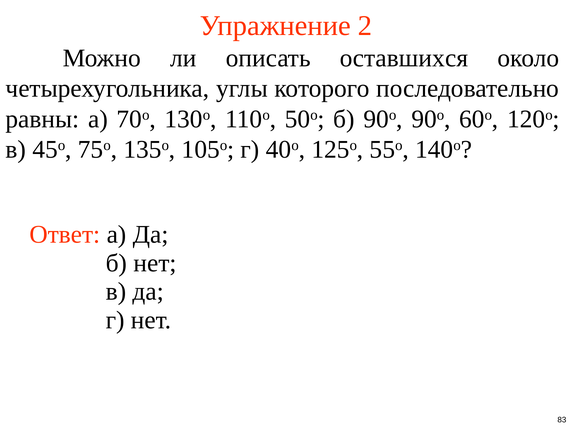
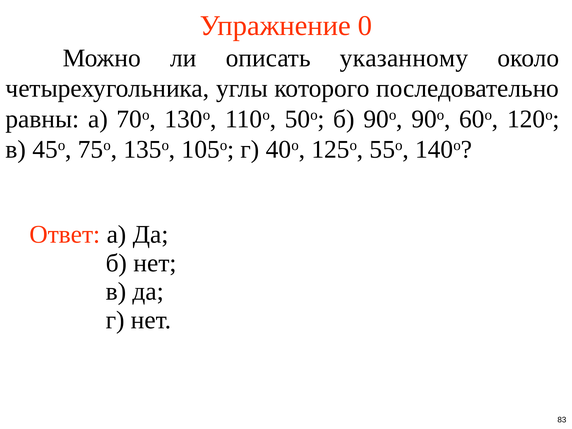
2: 2 -> 0
оставшихся: оставшихся -> указанному
